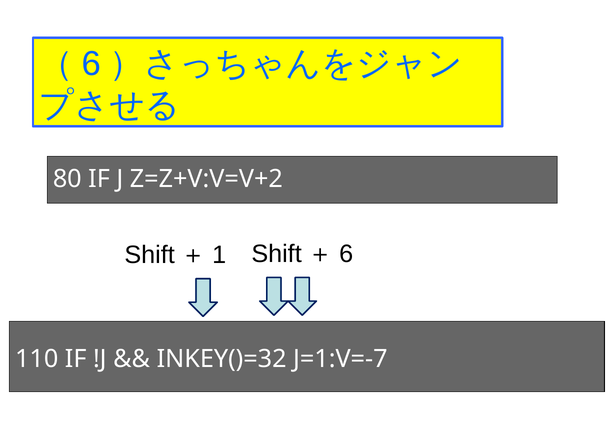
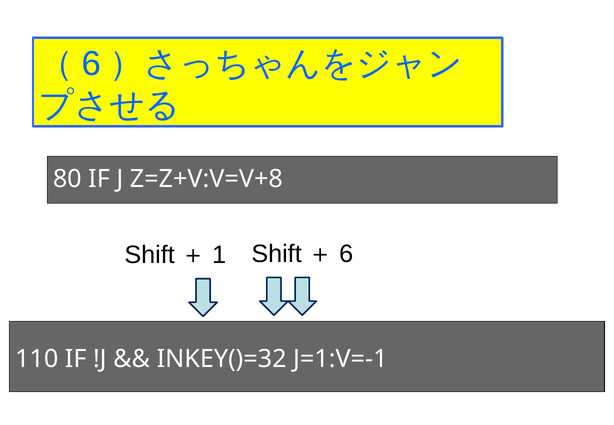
Z=Z+V:V=V+2: Z=Z+V:V=V+2 -> Z=Z+V:V=V+8
J=1:V=-7: J=1:V=-7 -> J=1:V=-1
